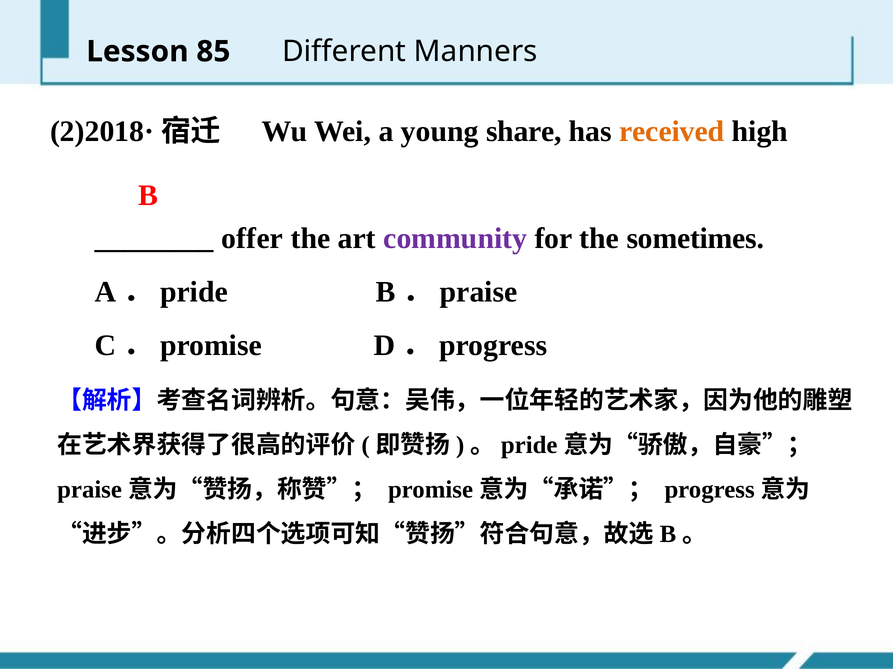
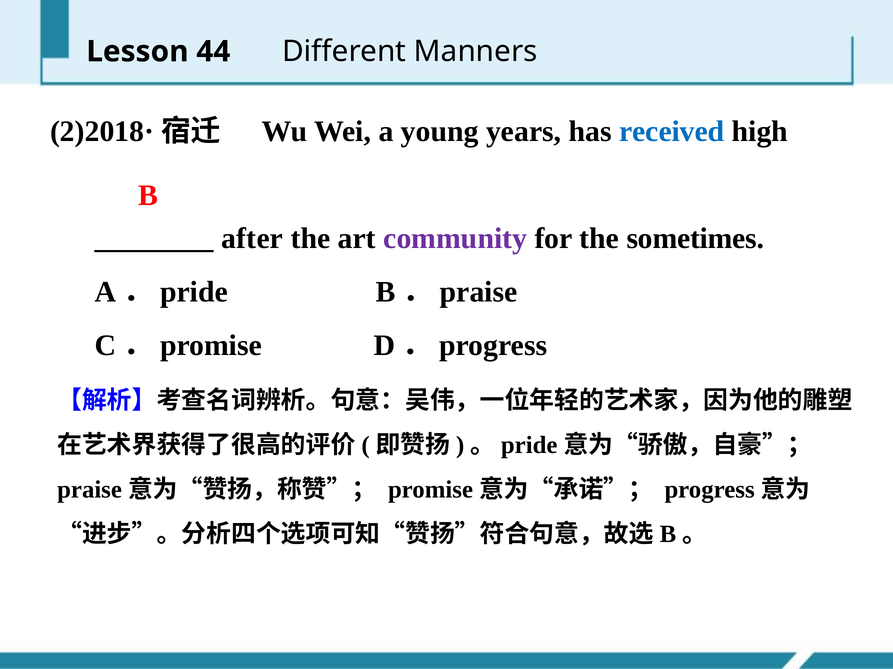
85: 85 -> 44
share: share -> years
received colour: orange -> blue
offer: offer -> after
